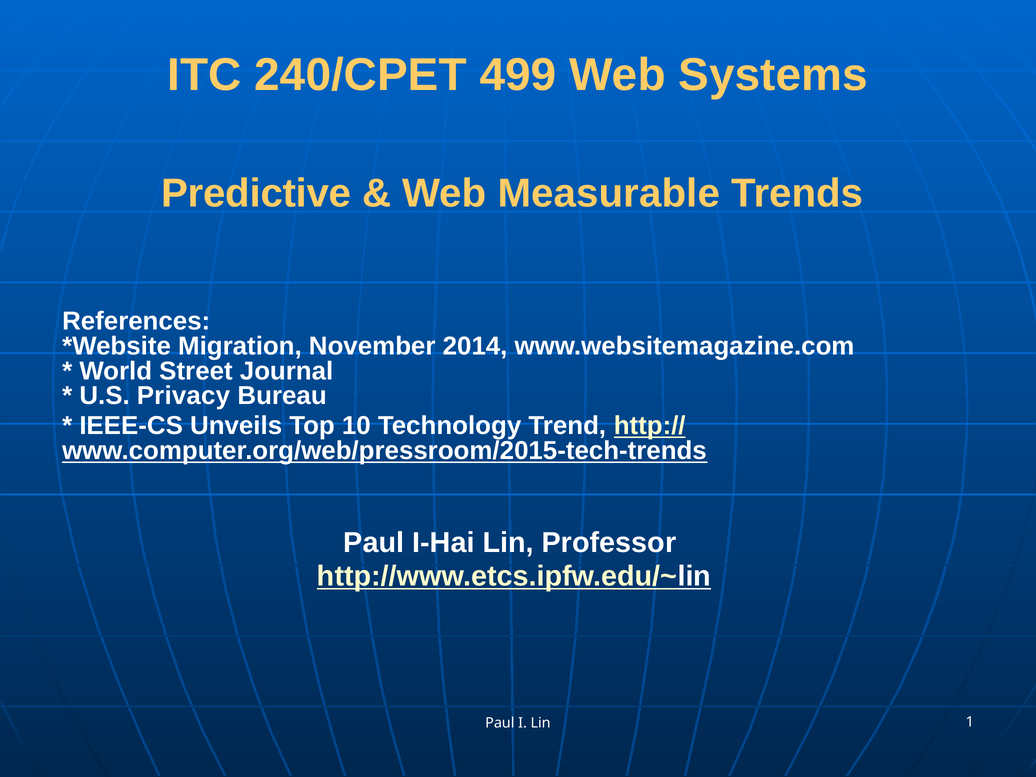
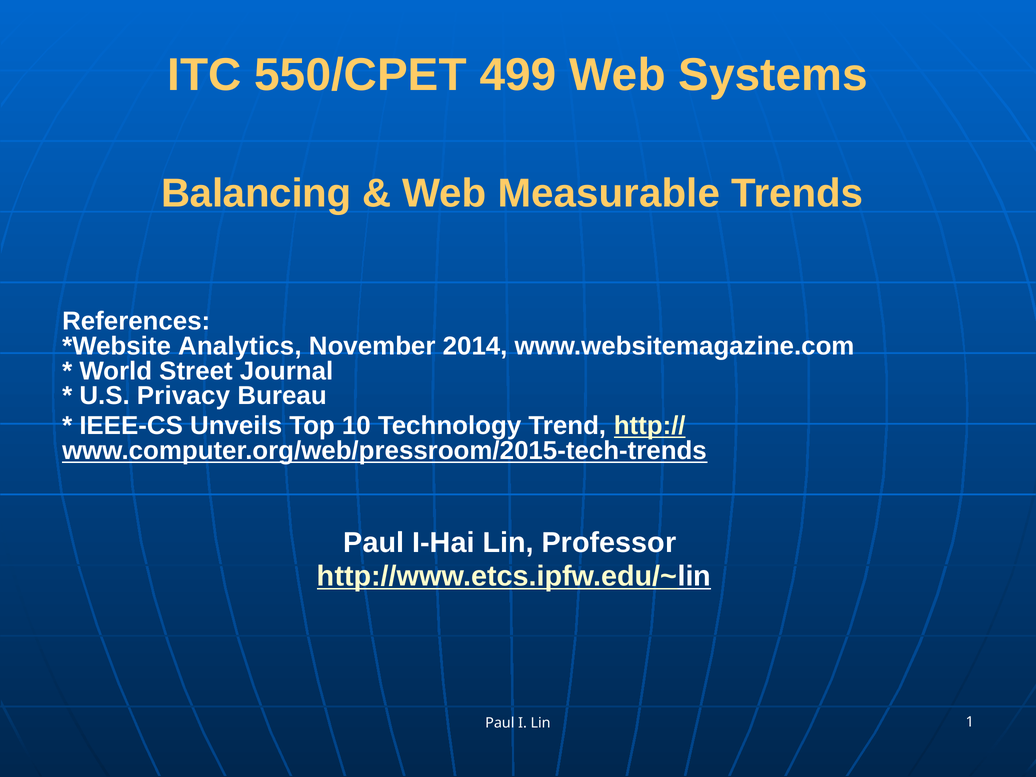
240/CPET: 240/CPET -> 550/CPET
Predictive: Predictive -> Balancing
Migration: Migration -> Analytics
